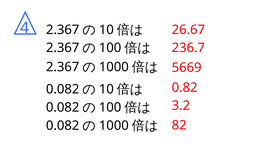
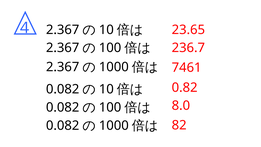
26.67: 26.67 -> 23.65
5669: 5669 -> 7461
3.2: 3.2 -> 8.0
